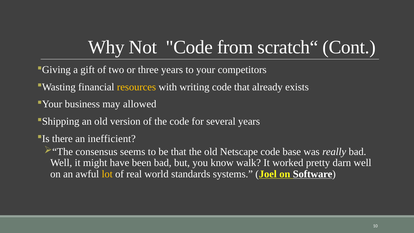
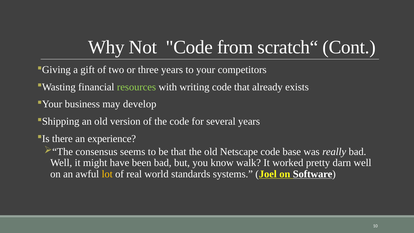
resources colour: yellow -> light green
allowed: allowed -> develop
inefficient: inefficient -> experience
